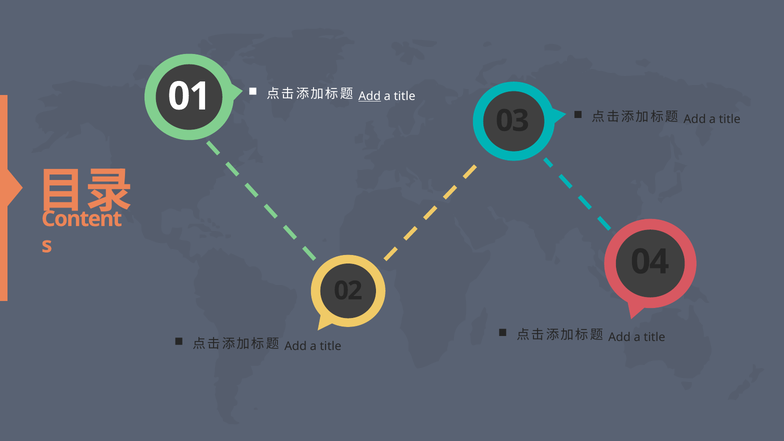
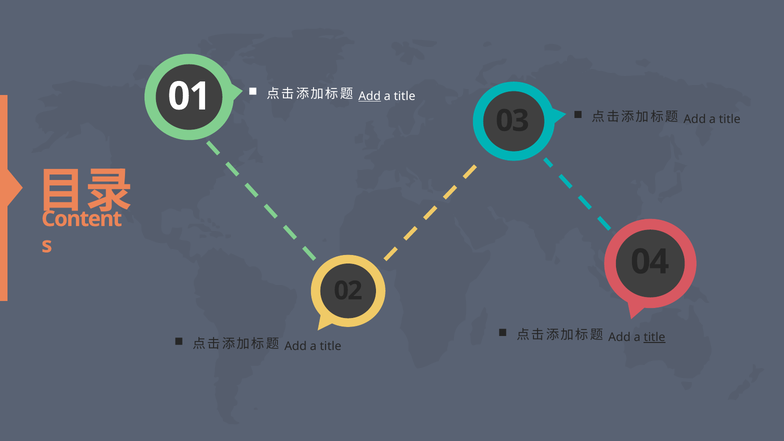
title at (654, 337) underline: none -> present
